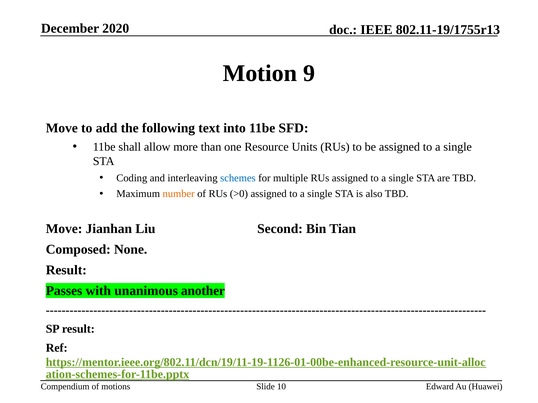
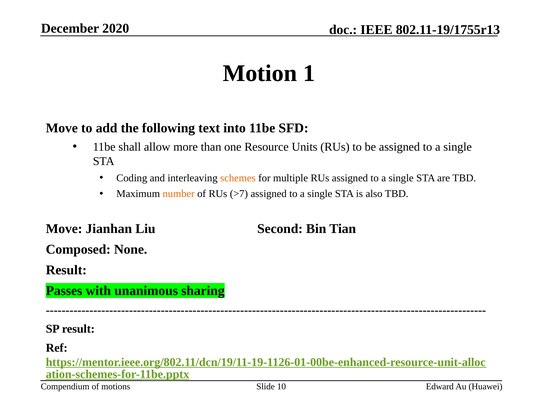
9: 9 -> 1
schemes colour: blue -> orange
>0: >0 -> >7
another: another -> sharing
